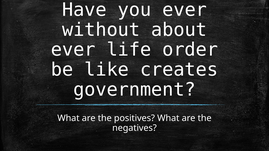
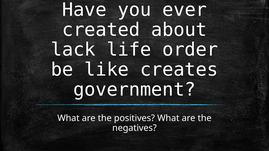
without: without -> created
ever at (73, 50): ever -> lack
